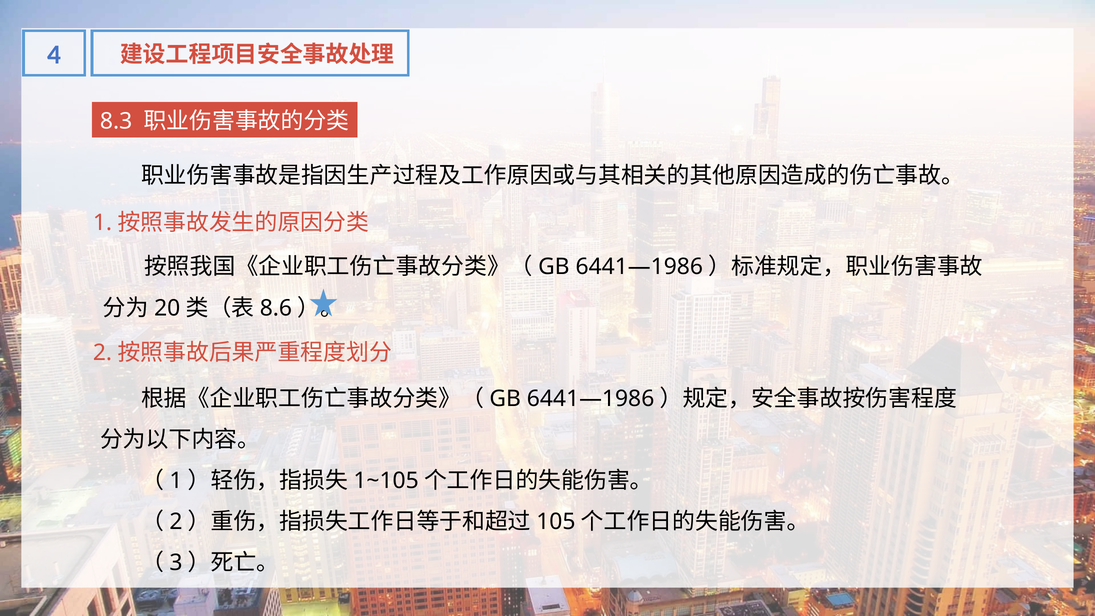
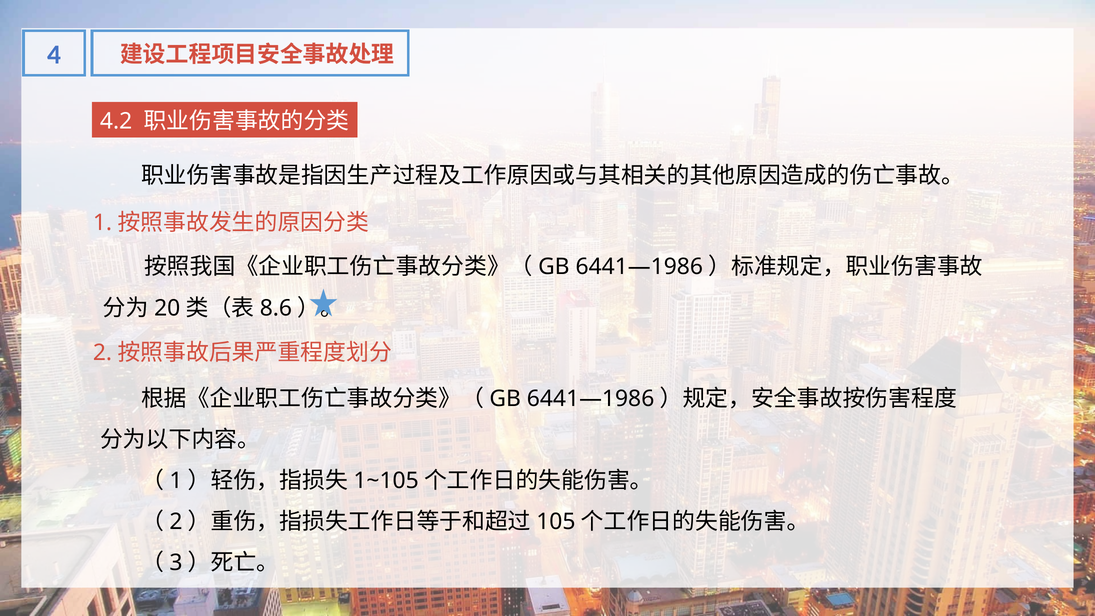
8.3: 8.3 -> 4.2
